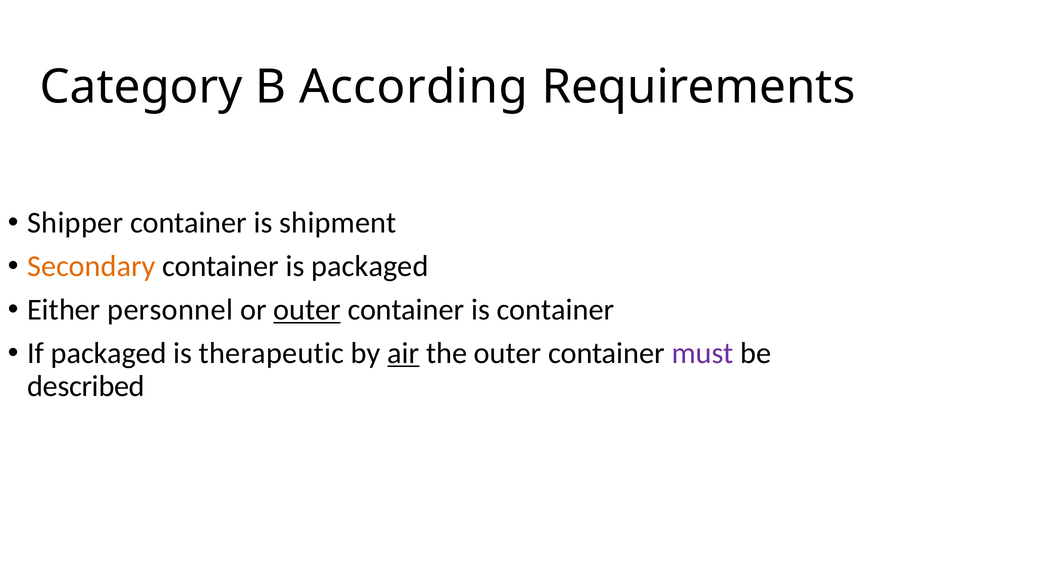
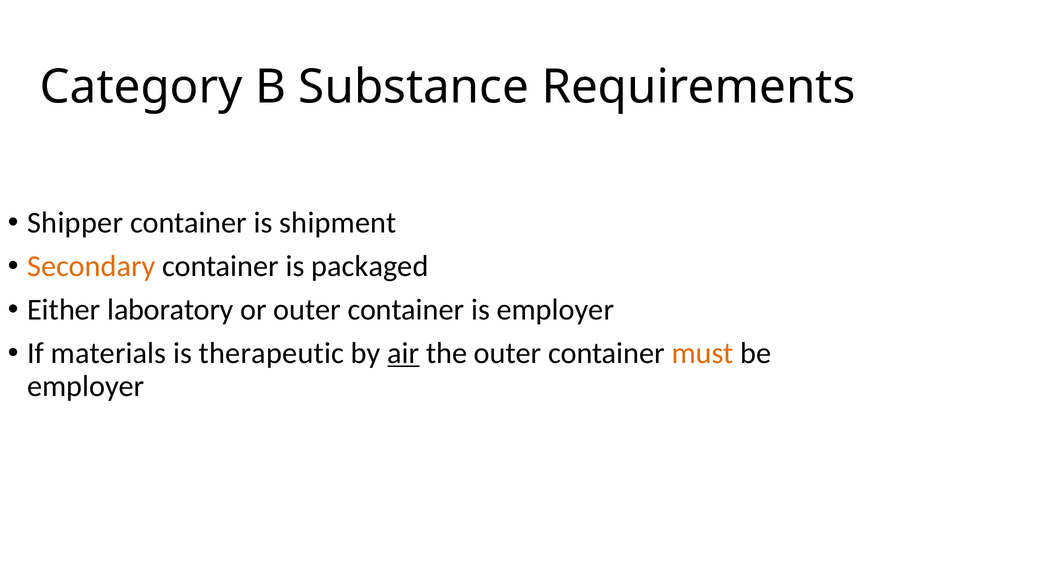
According: According -> Substance
personnel: personnel -> laboratory
outer at (307, 310) underline: present -> none
is container: container -> employer
If packaged: packaged -> materials
must colour: purple -> orange
described at (86, 386): described -> employer
